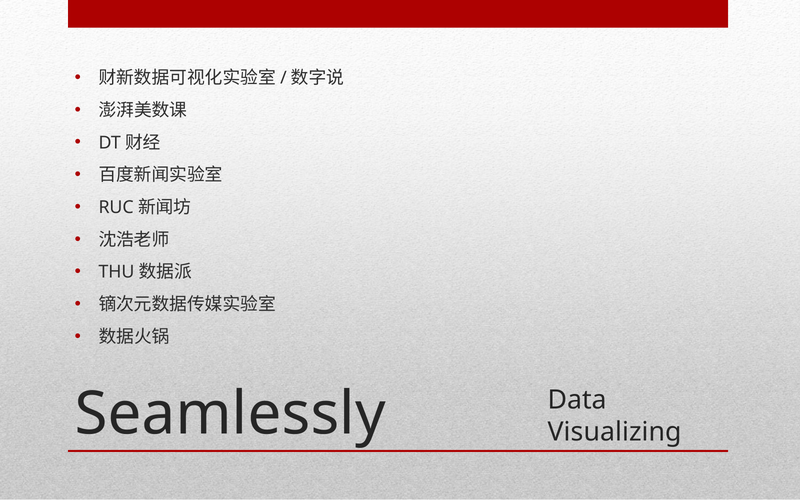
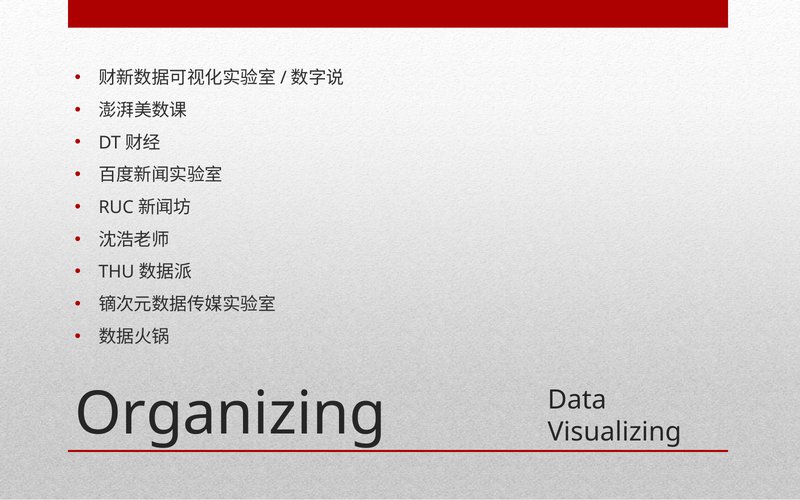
Seamlessly: Seamlessly -> Organizing
